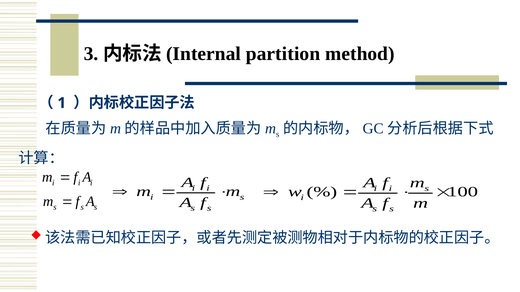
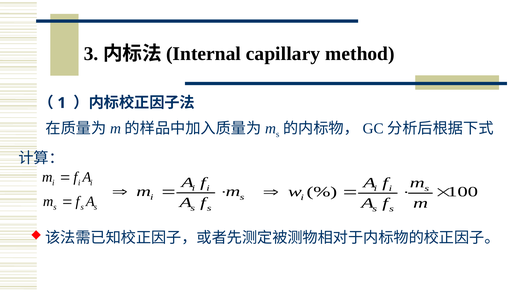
partition: partition -> capillary
